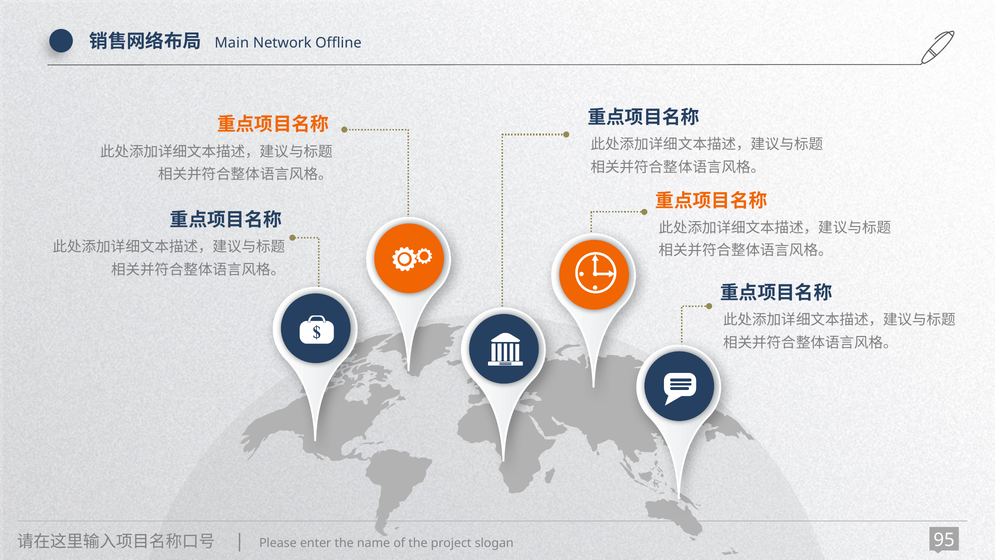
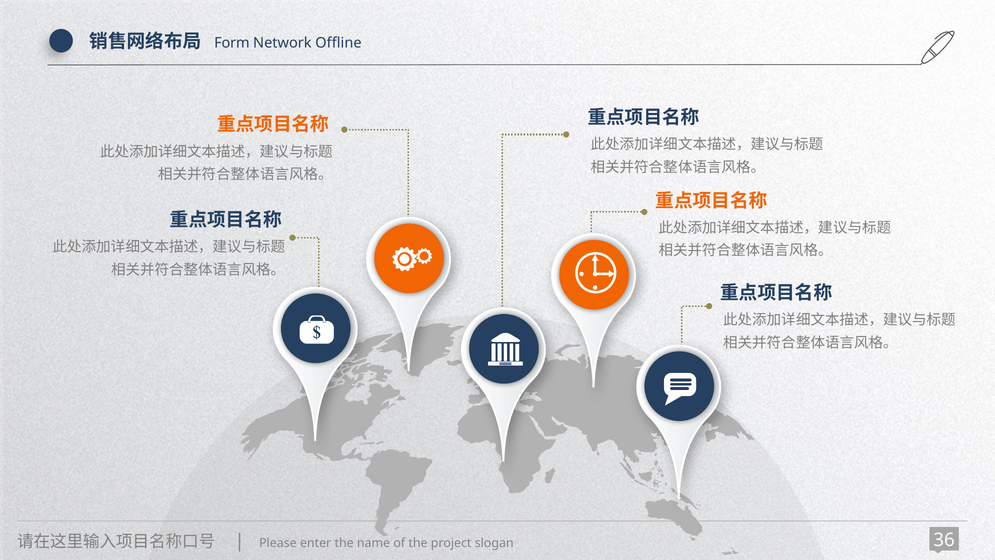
Main: Main -> Form
95: 95 -> 36
